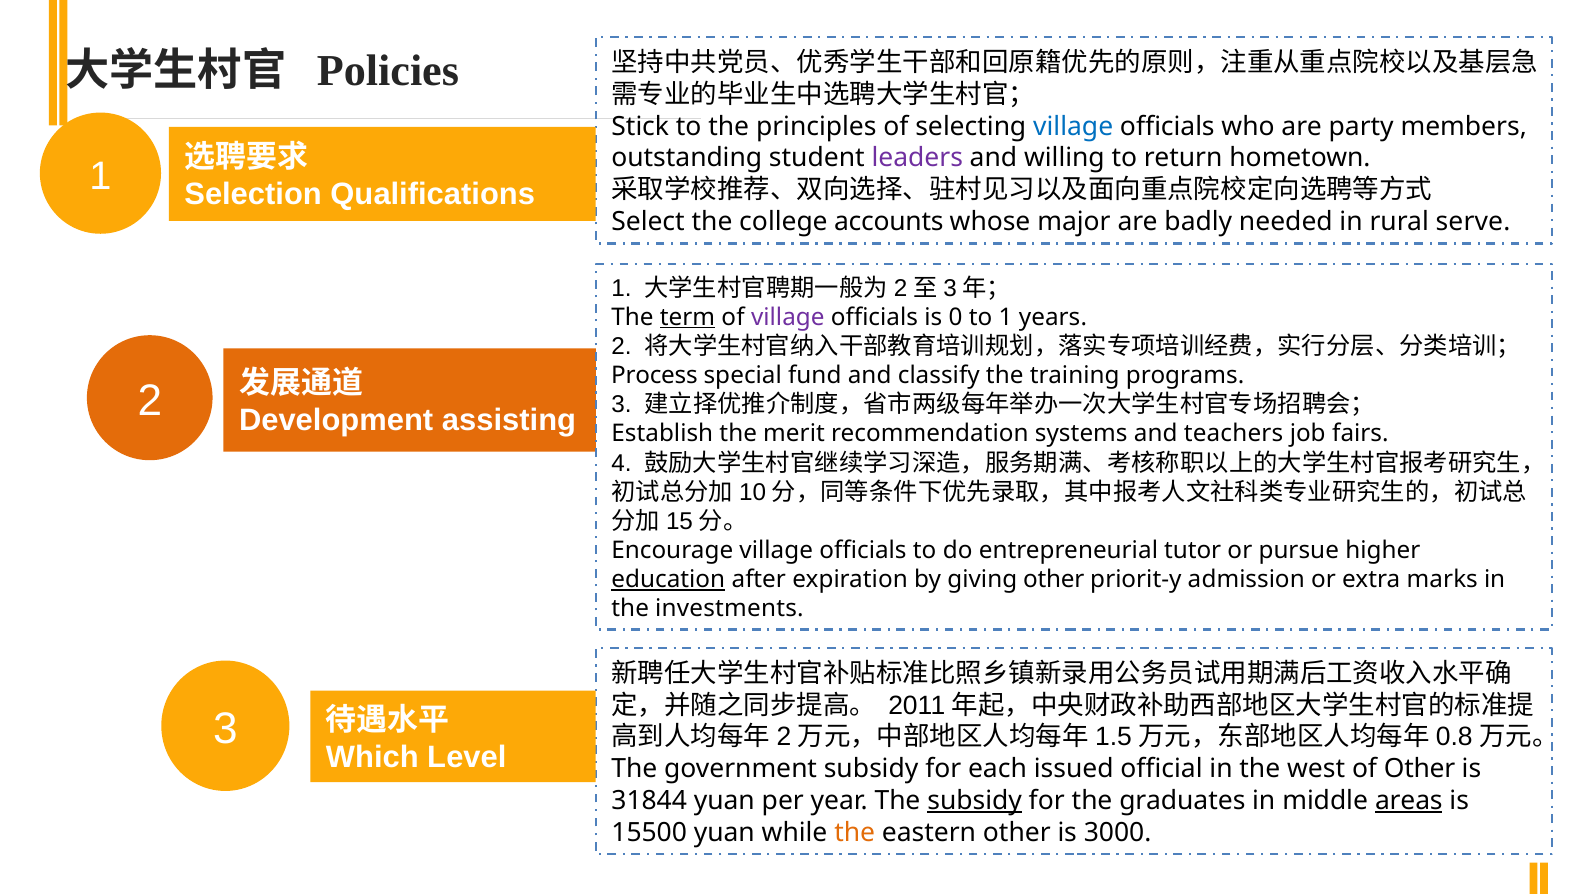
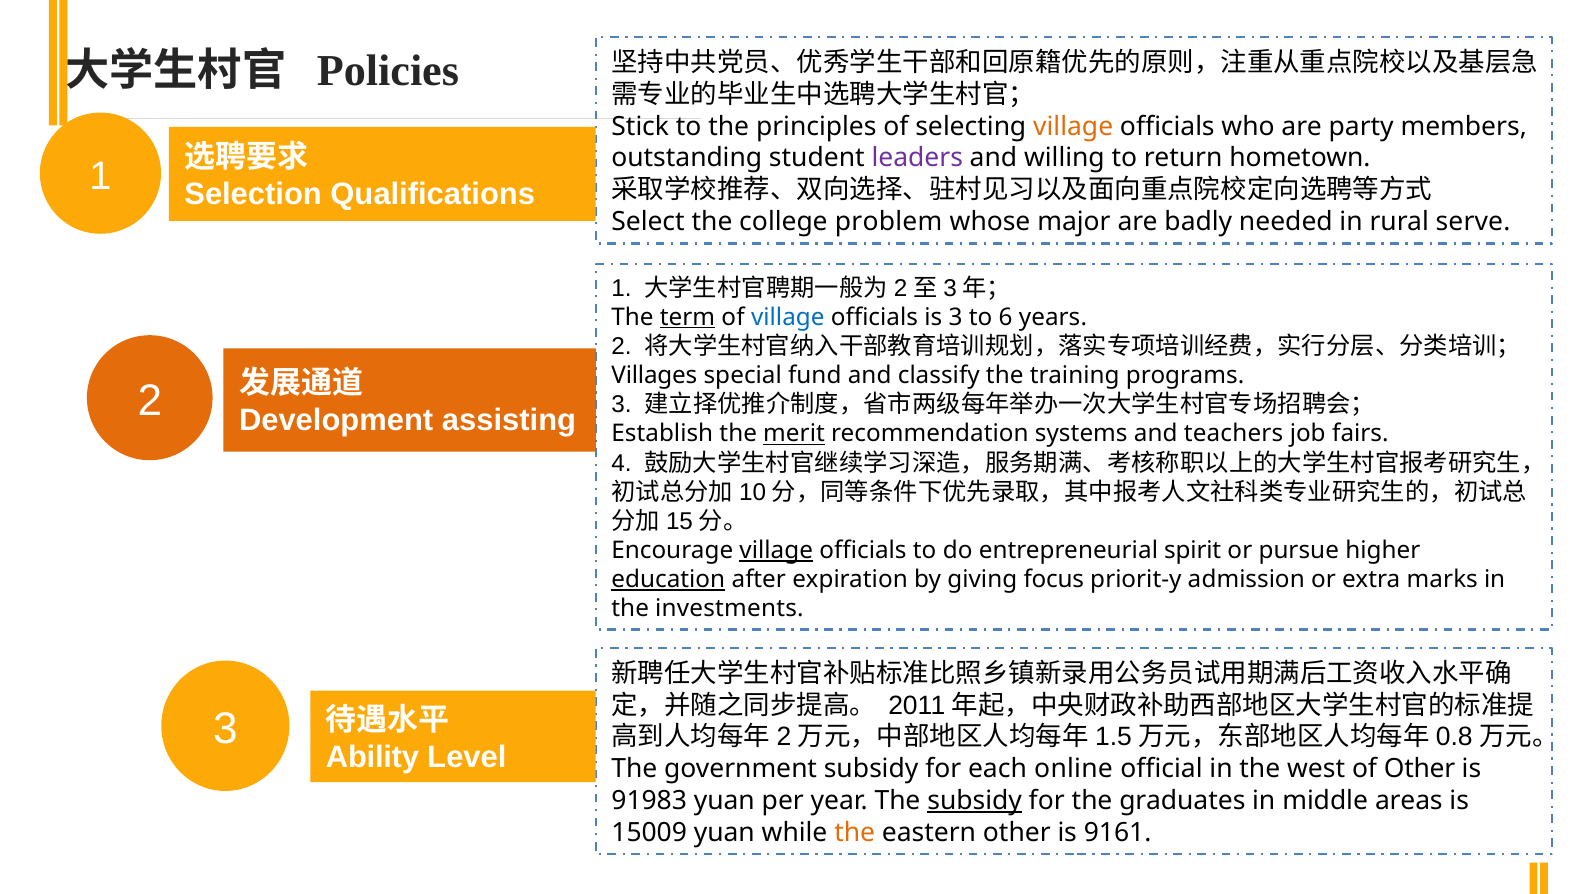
village at (1073, 126) colour: blue -> orange
accounts: accounts -> problem
village at (788, 317) colour: purple -> blue
is 0: 0 -> 3
to 1: 1 -> 6
Process: Process -> Villages
merit underline: none -> present
village at (776, 550) underline: none -> present
tutor: tutor -> spirit
giving other: other -> focus
Which: Which -> Ability
issued: issued -> online
31844: 31844 -> 91983
areas underline: present -> none
15500: 15500 -> 15009
3000: 3000 -> 9161
